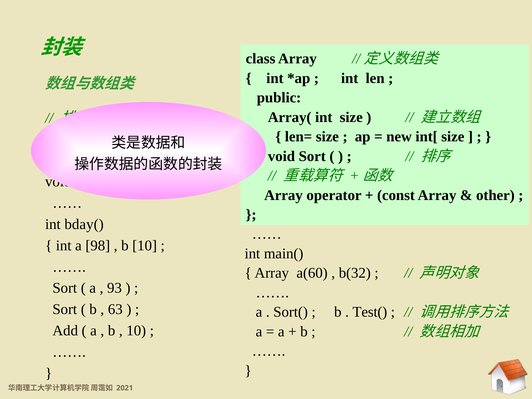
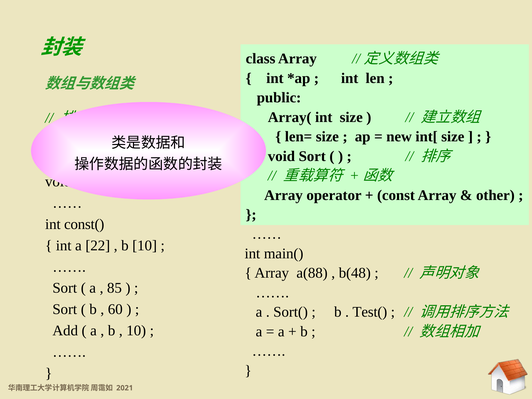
bday(: bday( -> const(
98: 98 -> 22
a(60: a(60 -> a(88
b(32: b(32 -> b(48
93: 93 -> 85
63: 63 -> 60
